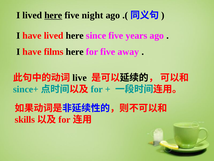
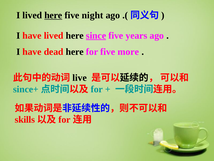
since underline: none -> present
films: films -> dead
away: away -> more
